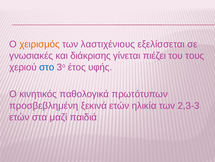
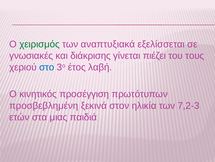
χειρισμός colour: orange -> green
λαστιχένιους: λαστιχένιους -> αναπτυξιακά
υφής: υφής -> λαβή
παθολογικά: παθολογικά -> προσέγγιση
ξεκινά ετών: ετών -> στον
2,3-3: 2,3-3 -> 7,2-3
μαζί: μαζί -> μιας
